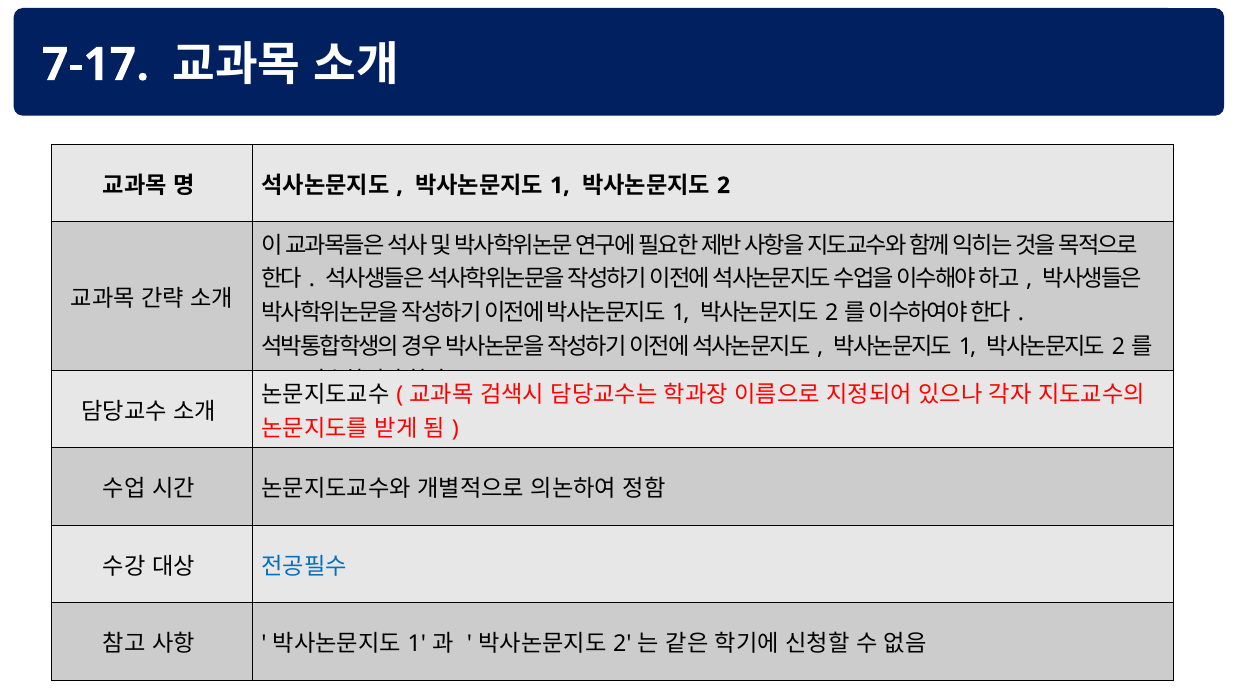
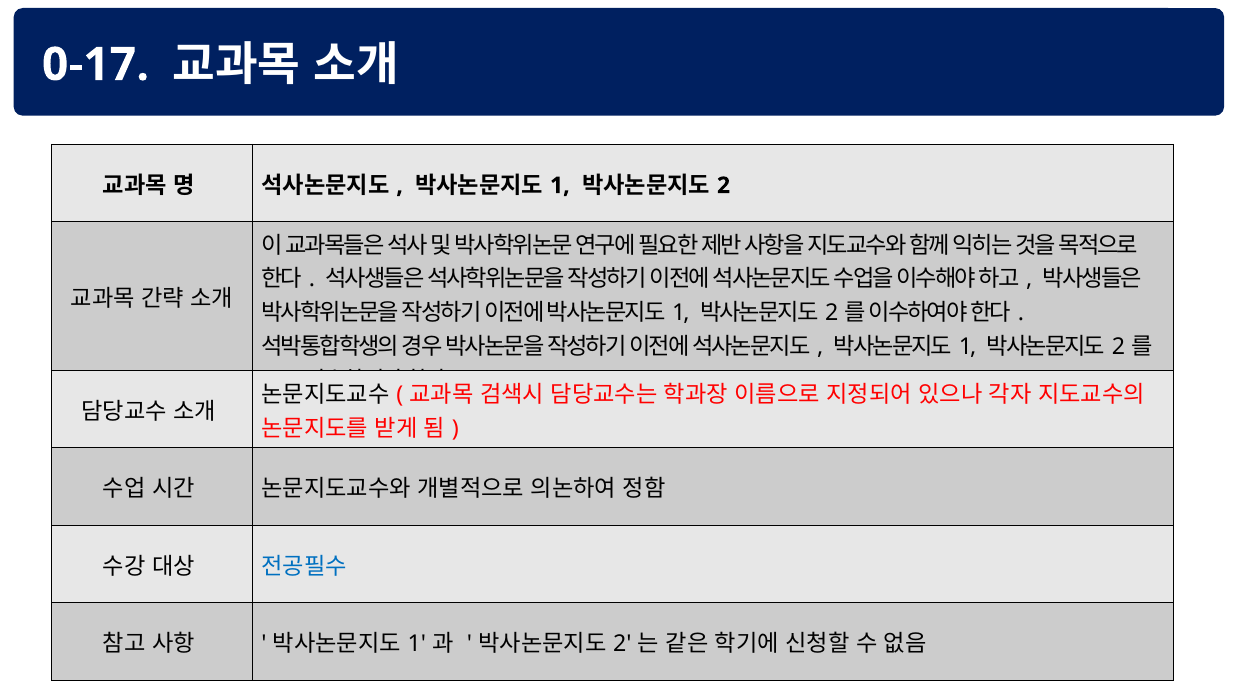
7-17: 7-17 -> 0-17
